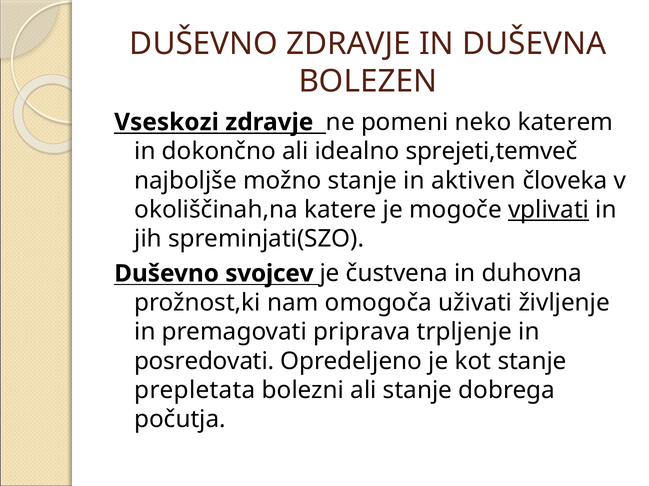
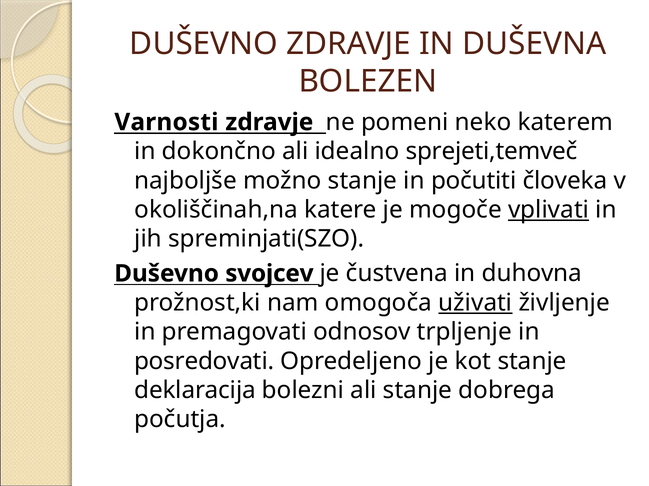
Vseskozi: Vseskozi -> Varnosti
aktiven: aktiven -> počutiti
uživati underline: none -> present
priprava: priprava -> odnosov
prepletata: prepletata -> deklaracija
